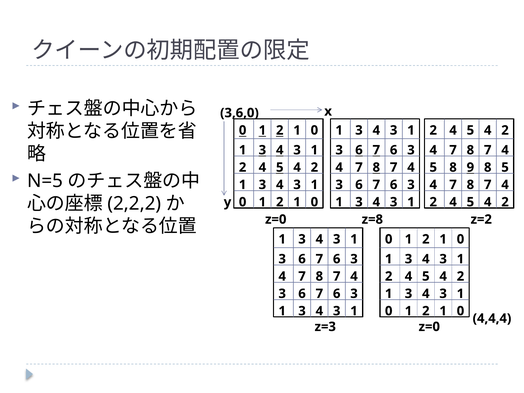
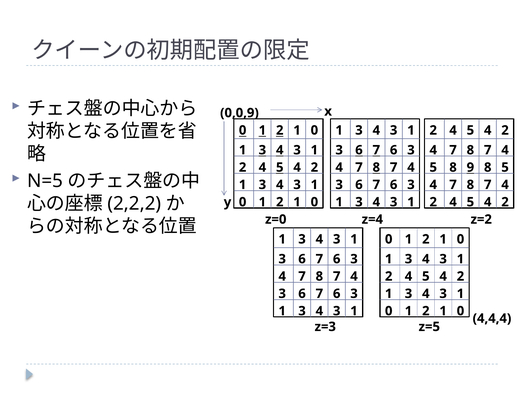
3,6,0: 3,6,0 -> 0,0,9
z=8: z=8 -> z=4
z=3 z=0: z=0 -> z=5
